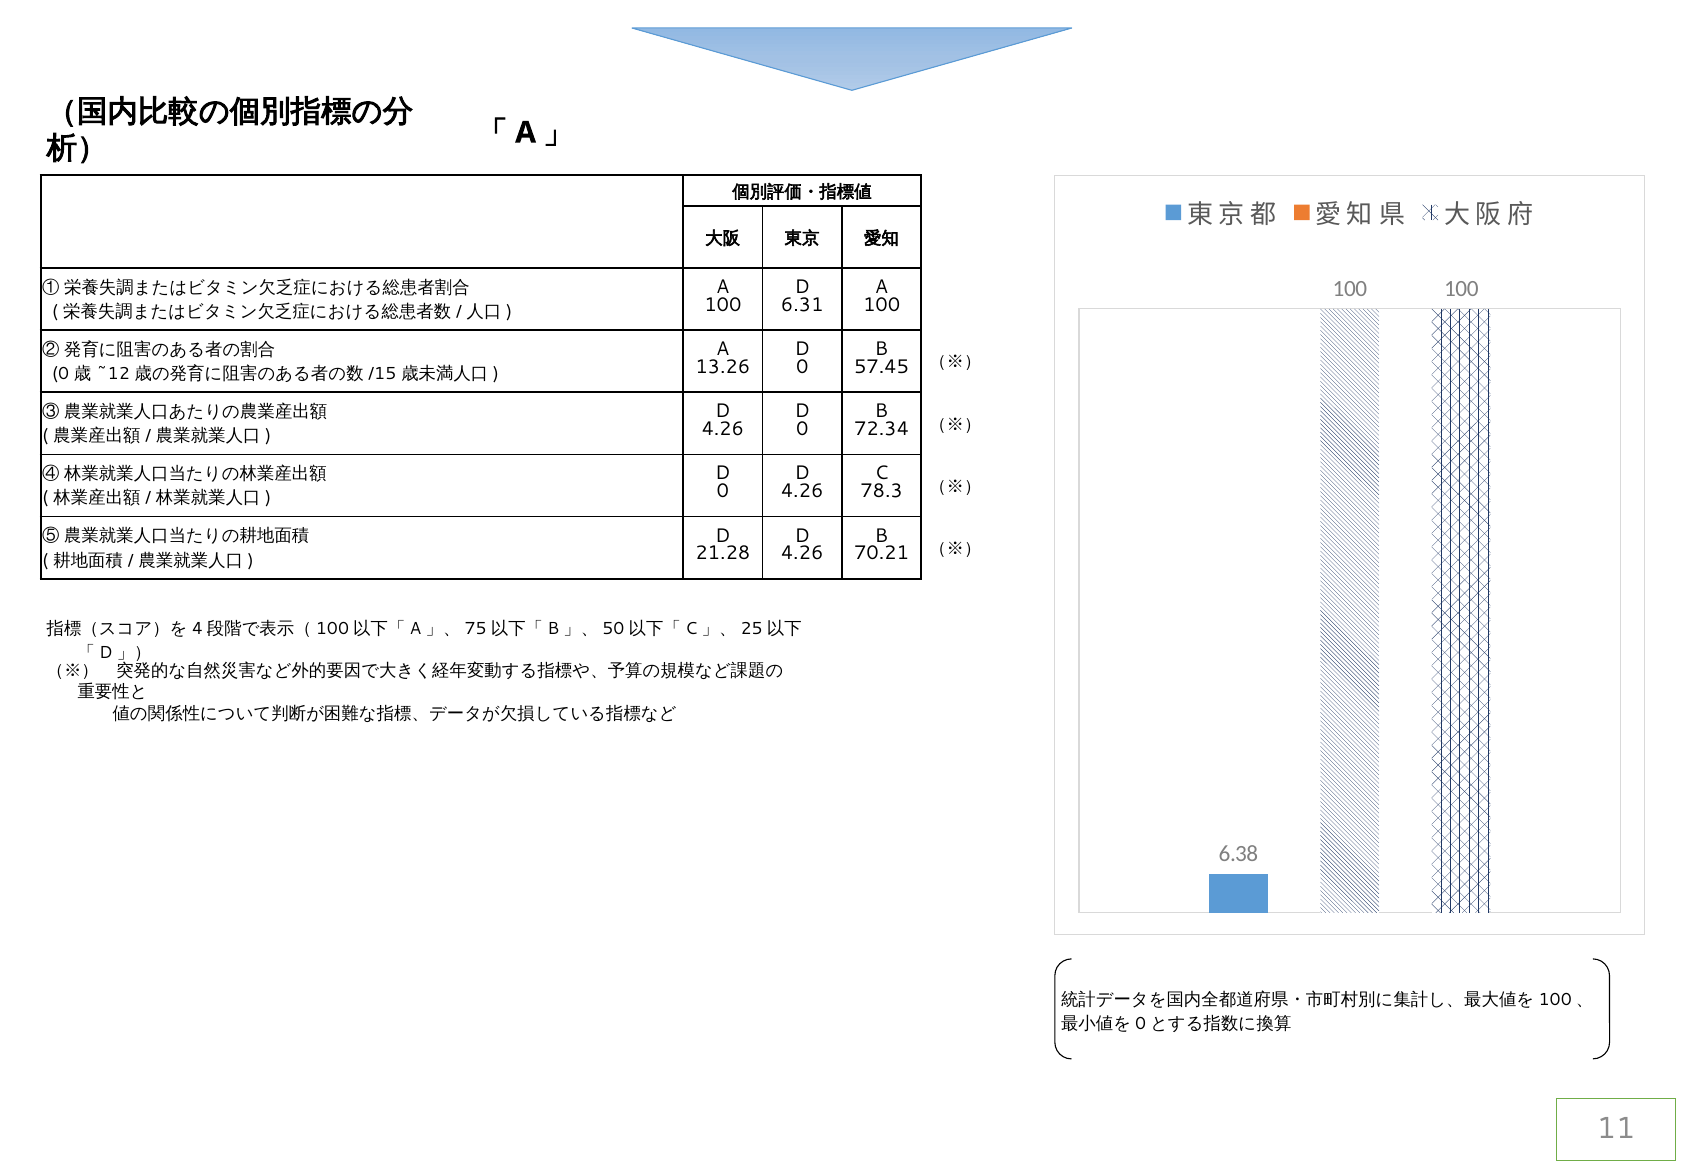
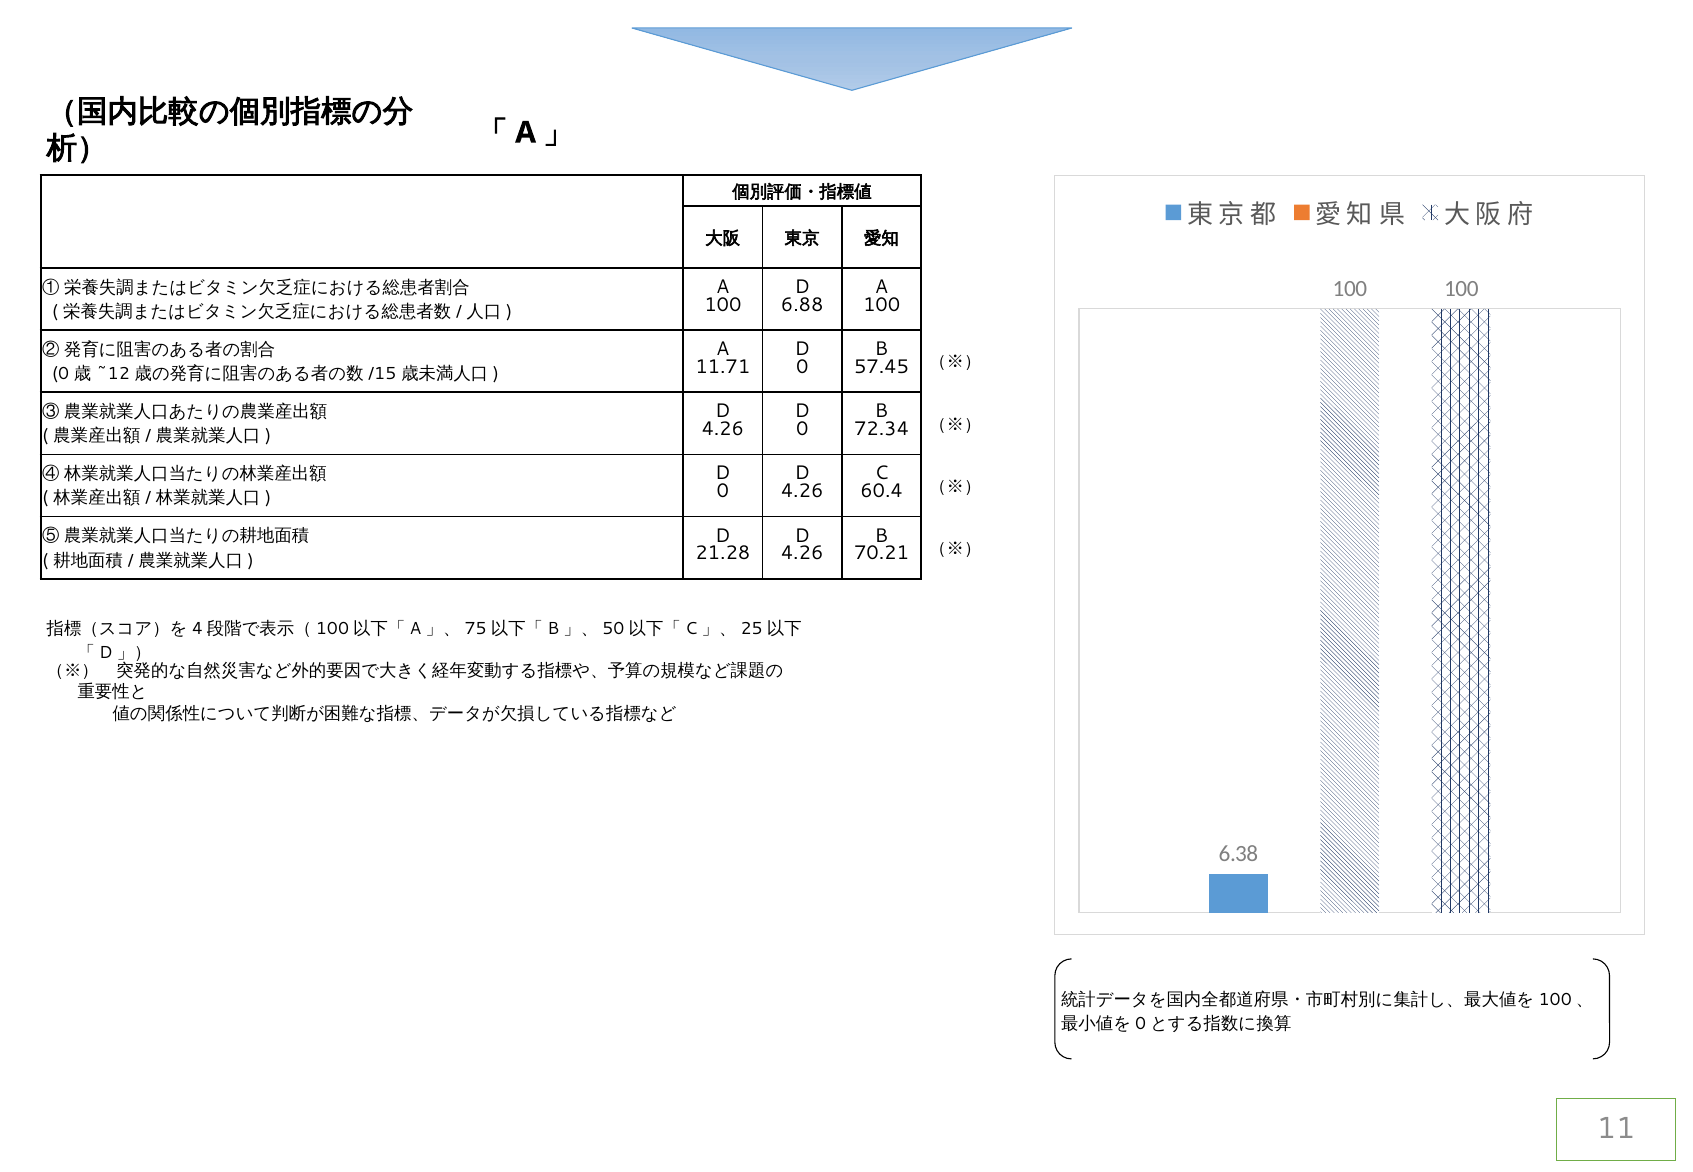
6.31: 6.31 -> 6.88
13.26: 13.26 -> 11.71
78.3: 78.3 -> 60.4
